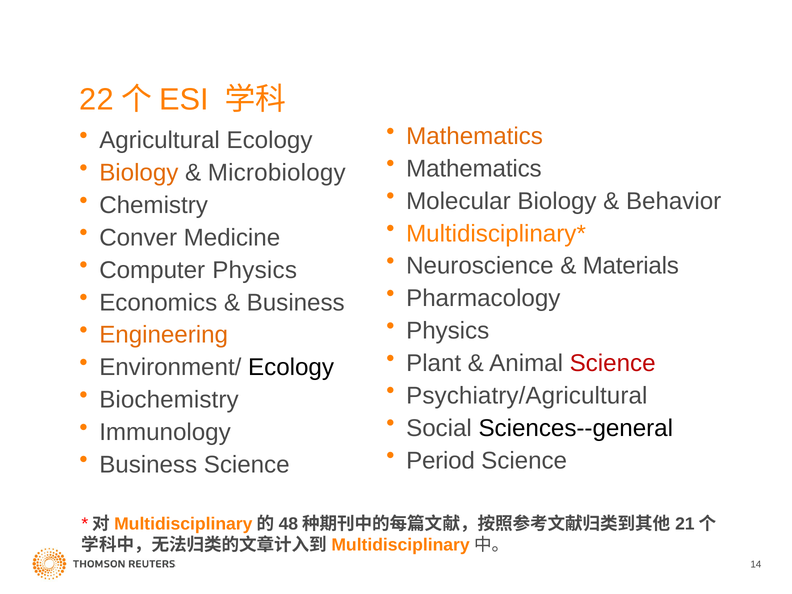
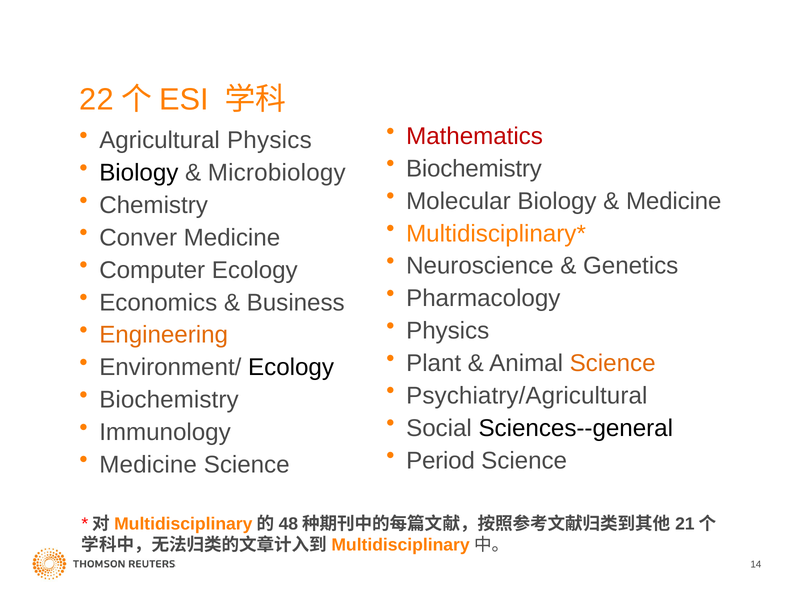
Mathematics at (475, 136) colour: orange -> red
Agricultural Ecology: Ecology -> Physics
Mathematics at (474, 169): Mathematics -> Biochemistry
Biology at (139, 173) colour: orange -> black
Behavior at (674, 201): Behavior -> Medicine
Materials: Materials -> Genetics
Computer Physics: Physics -> Ecology
Science at (613, 363) colour: red -> orange
Business at (148, 465): Business -> Medicine
